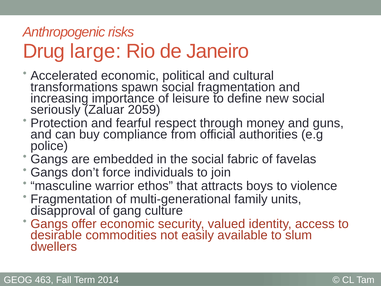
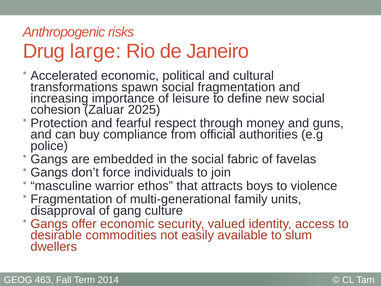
seriously: seriously -> cohesion
2059: 2059 -> 2025
